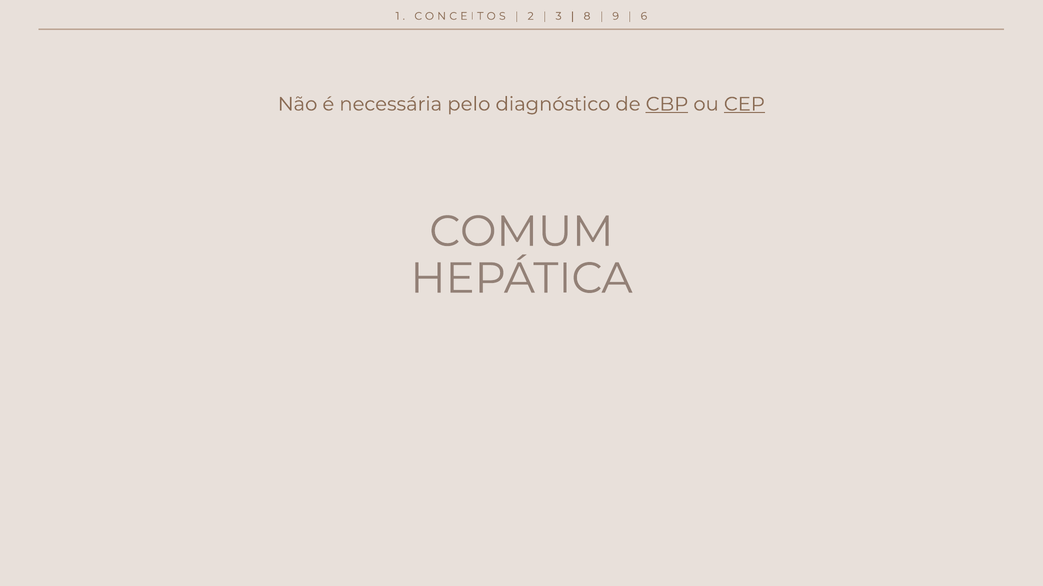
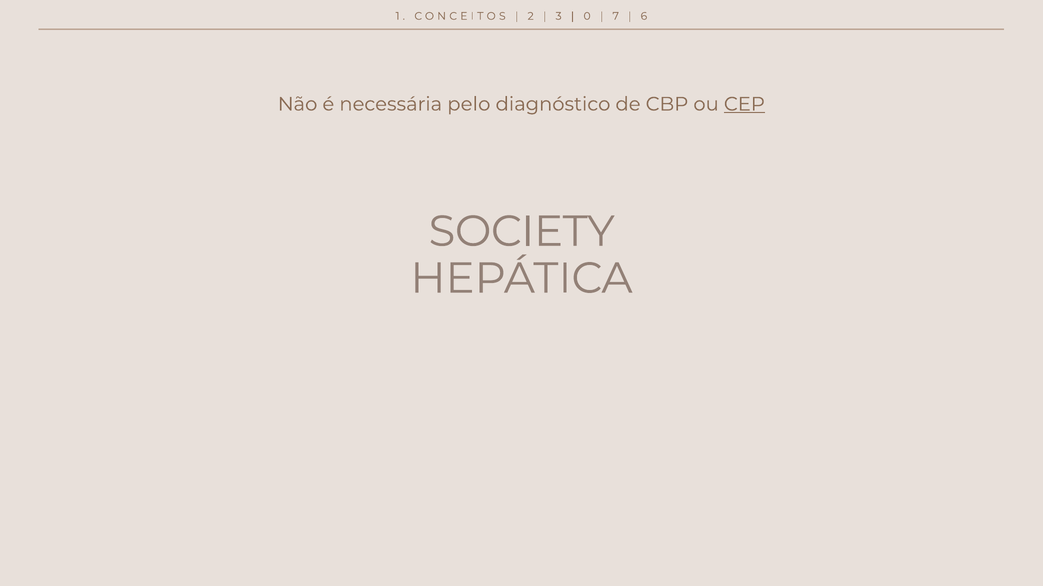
8: 8 -> 0
9: 9 -> 7
CBP underline: present -> none
COMUM: COMUM -> SOCIETY
